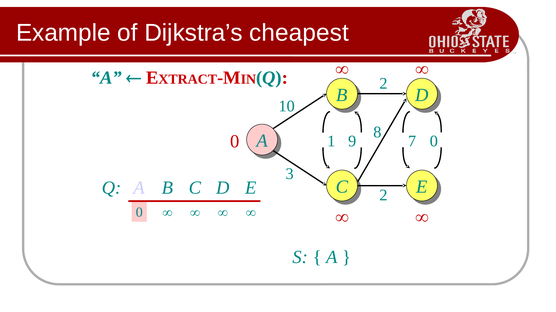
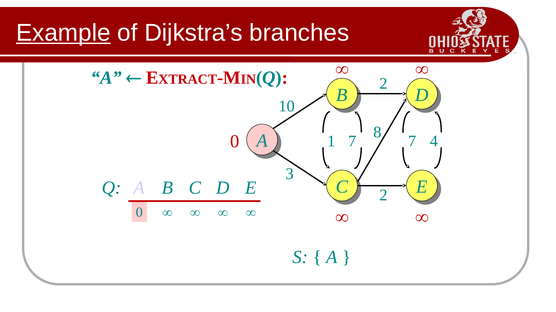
Example underline: none -> present
cheapest: cheapest -> branches
1 9: 9 -> 7
7 0: 0 -> 4
